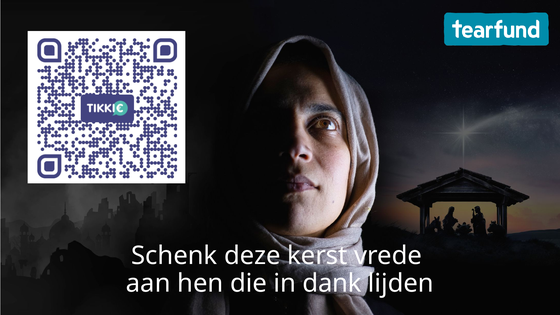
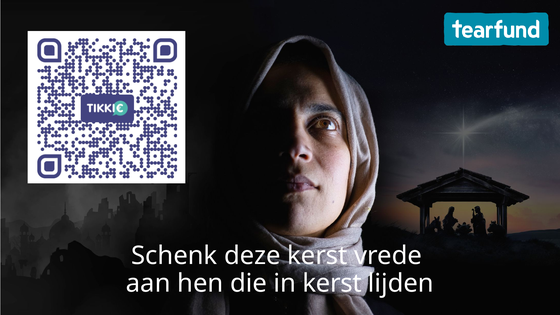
in dank: dank -> kerst
